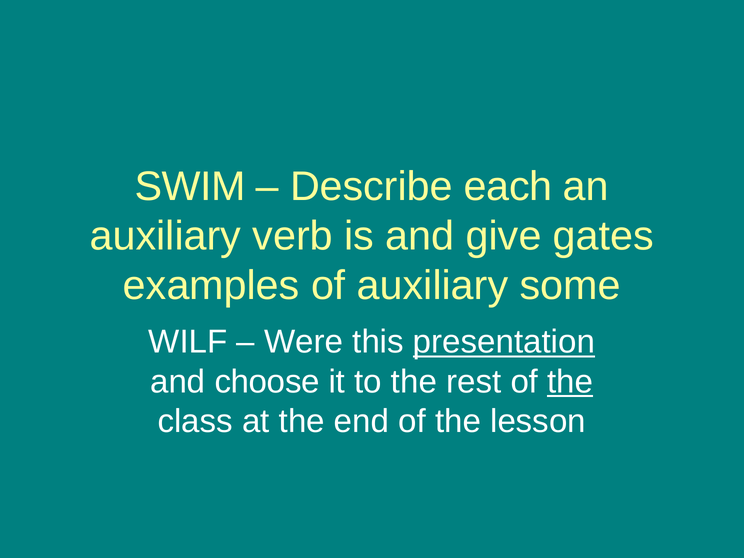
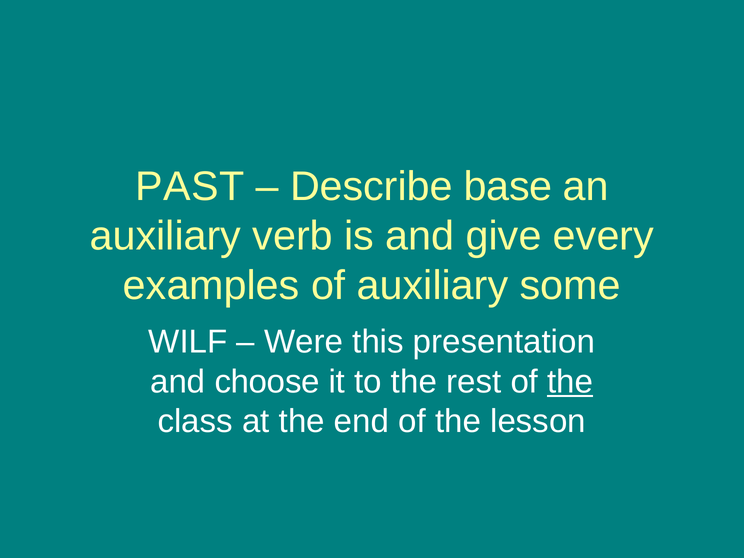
SWIM: SWIM -> PAST
each: each -> base
gates: gates -> every
presentation underline: present -> none
